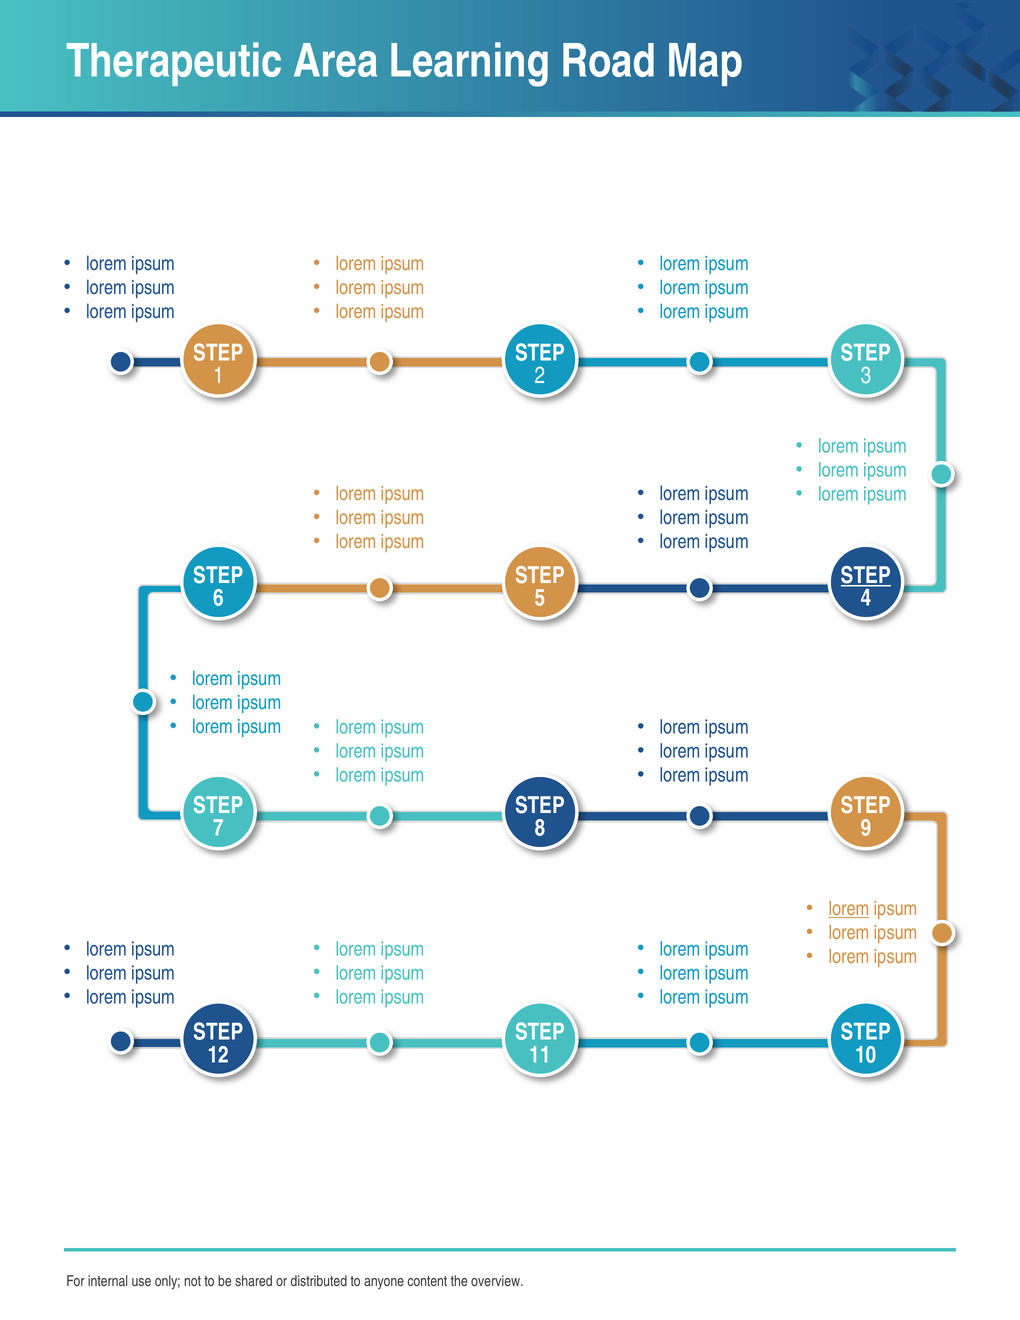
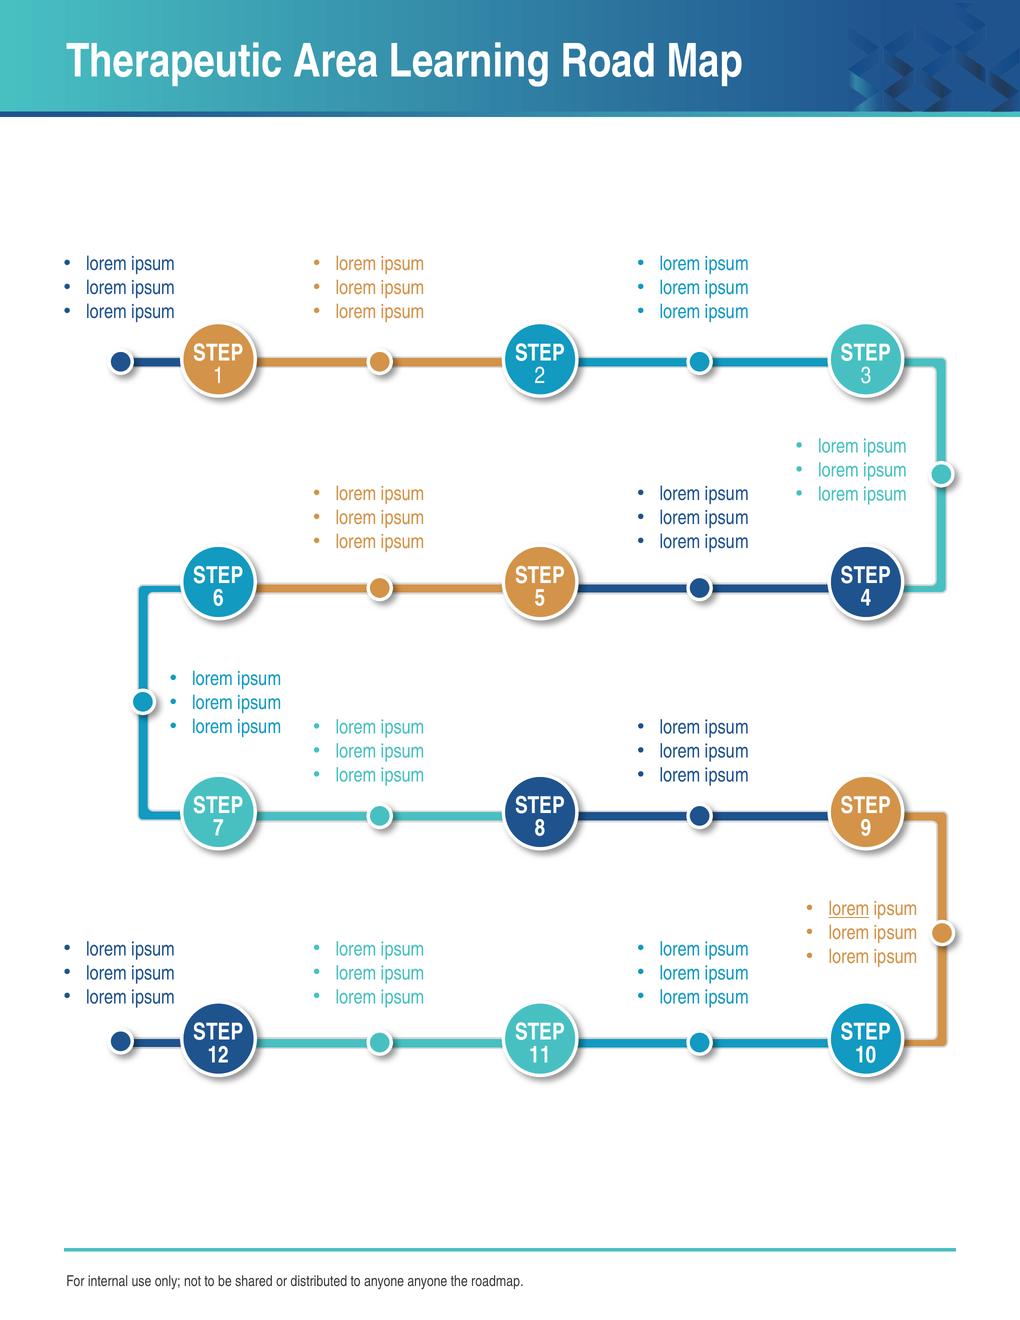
STEP at (866, 576) underline: present -> none
anyone content: content -> anyone
overview: overview -> roadmap
